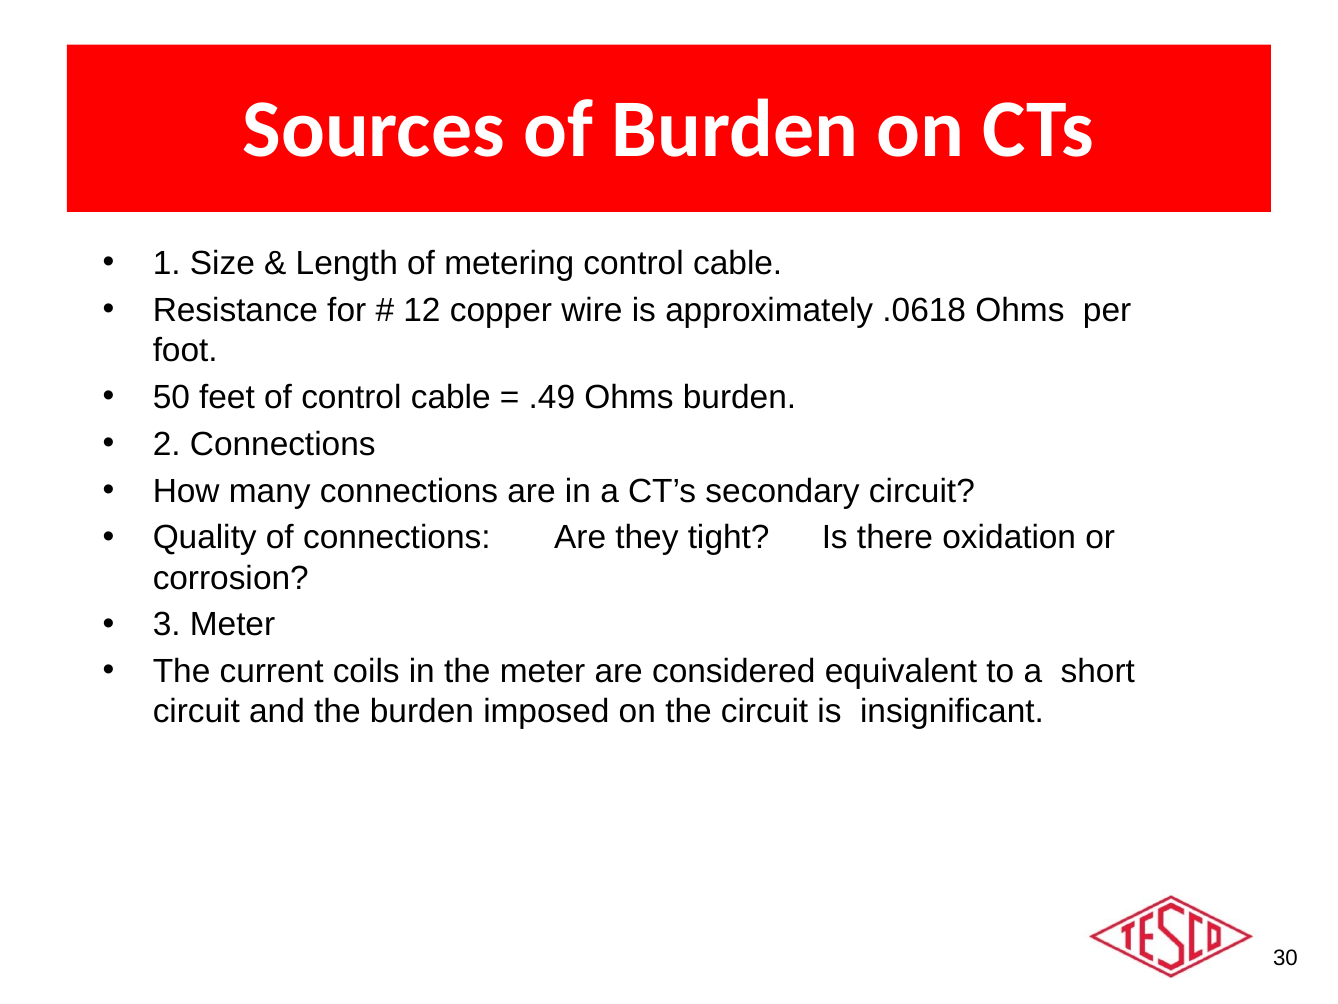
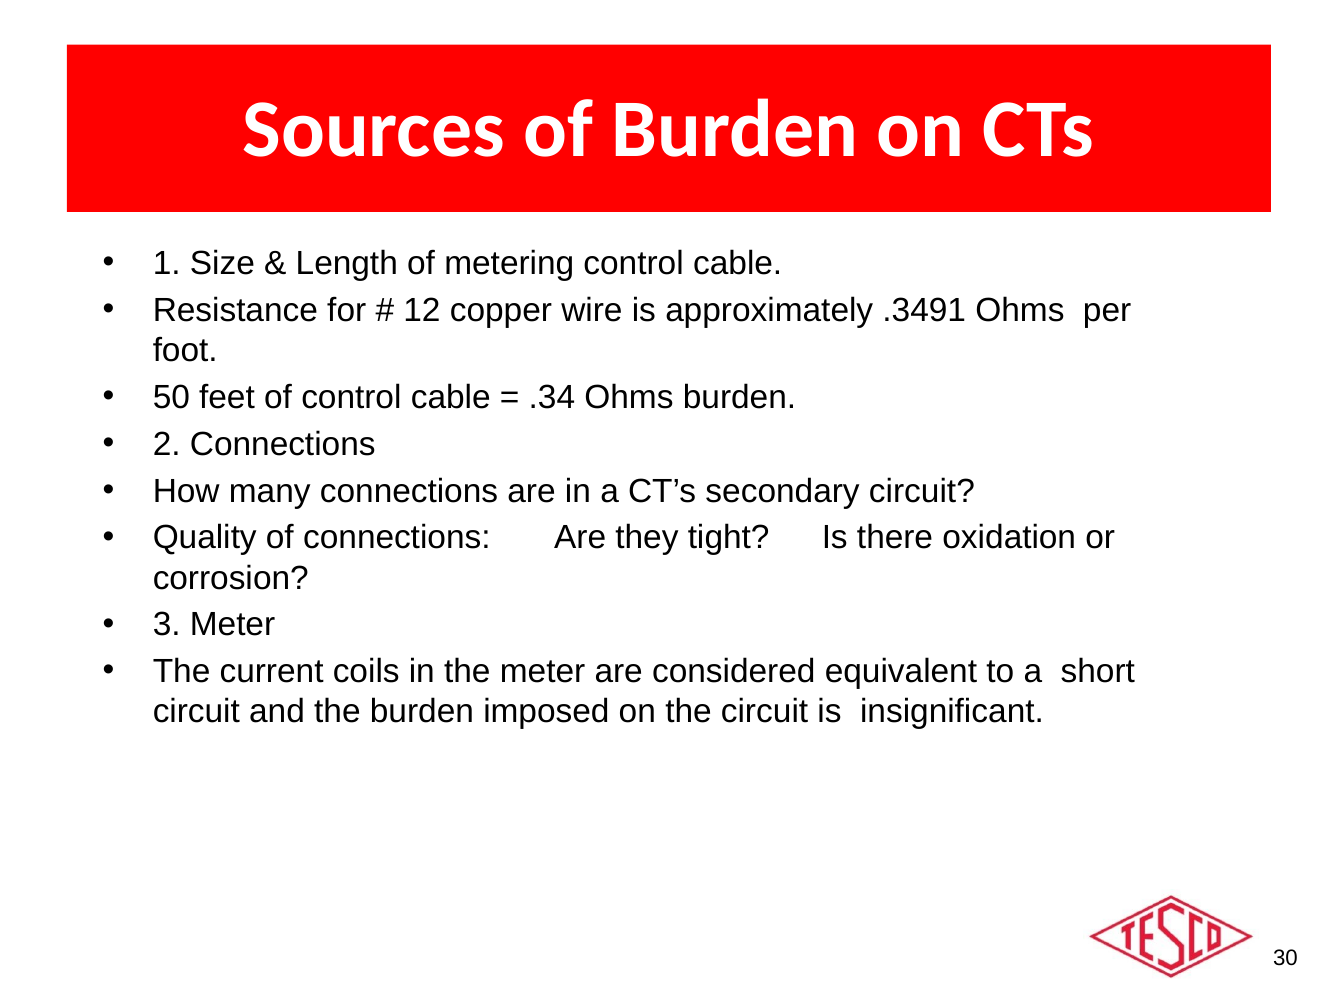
.0618: .0618 -> .3491
.49: .49 -> .34
